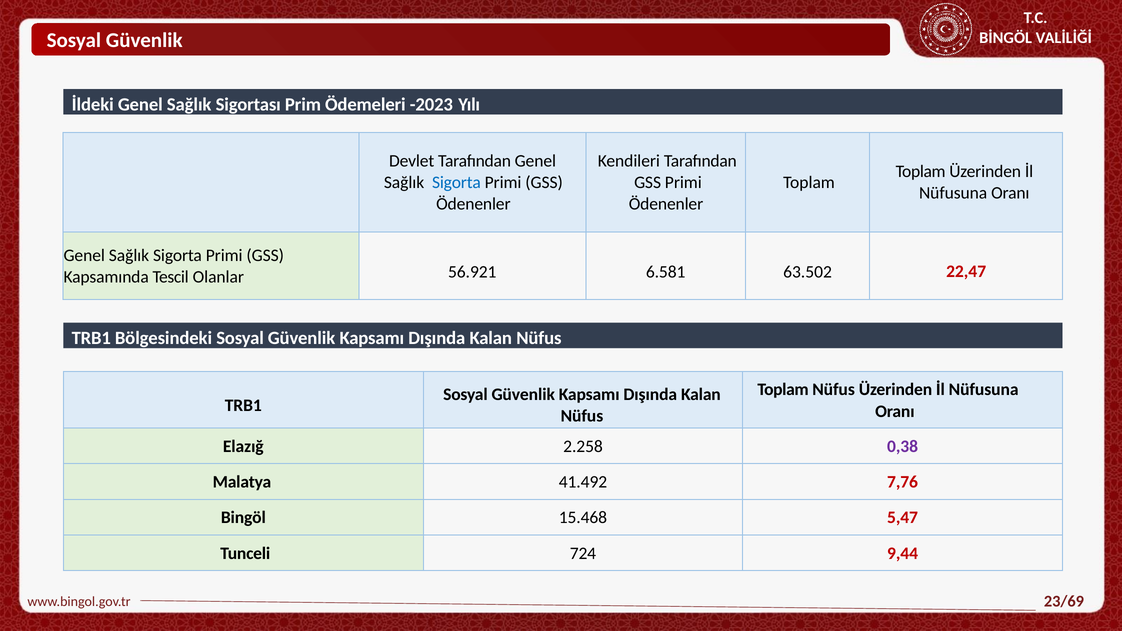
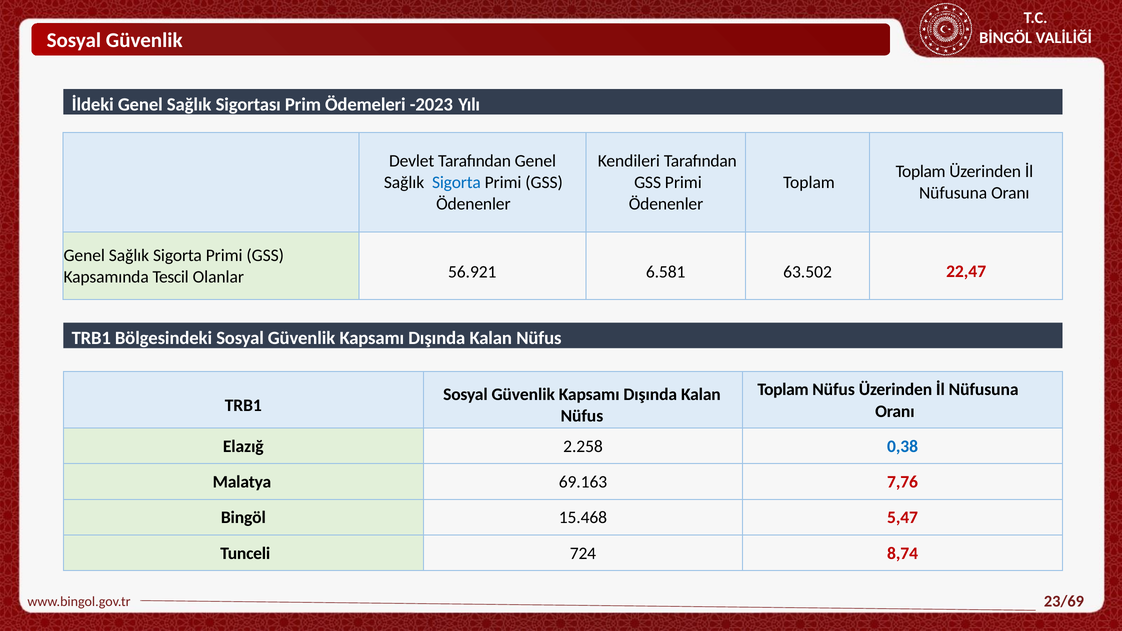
0,38 colour: purple -> blue
41.492: 41.492 -> 69.163
9,44: 9,44 -> 8,74
